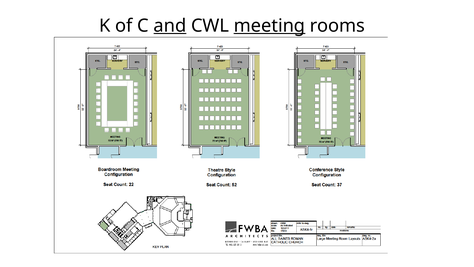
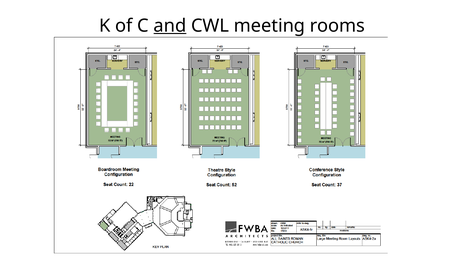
meeting underline: present -> none
